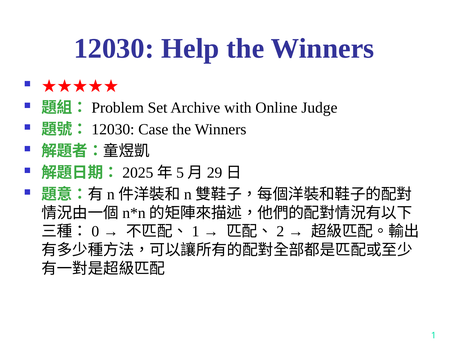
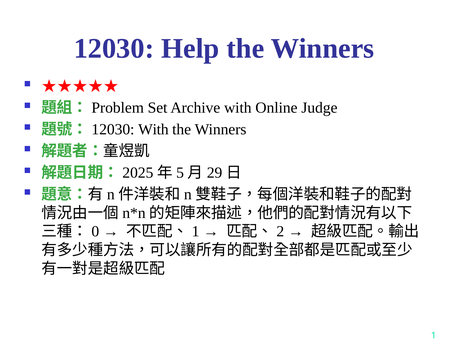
Case at (153, 129): Case -> With
